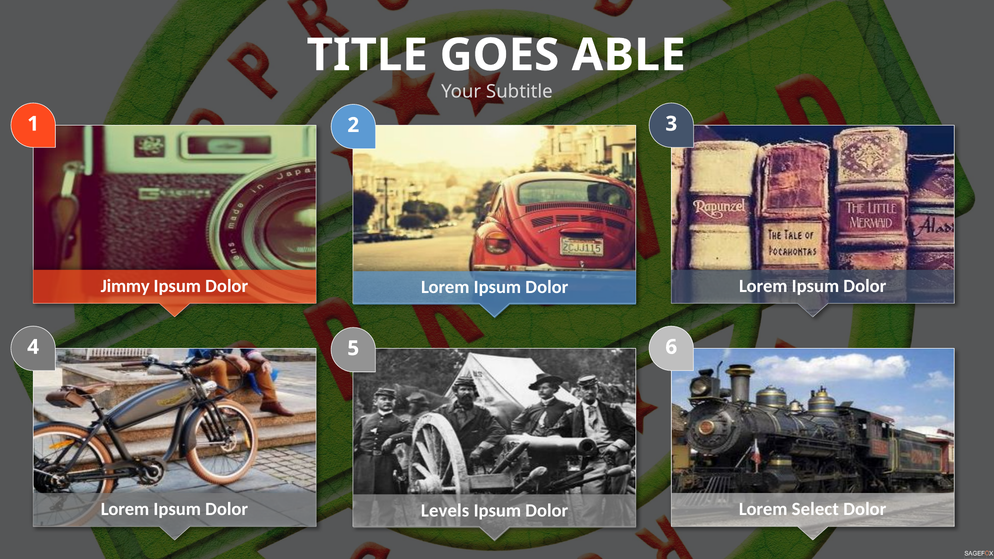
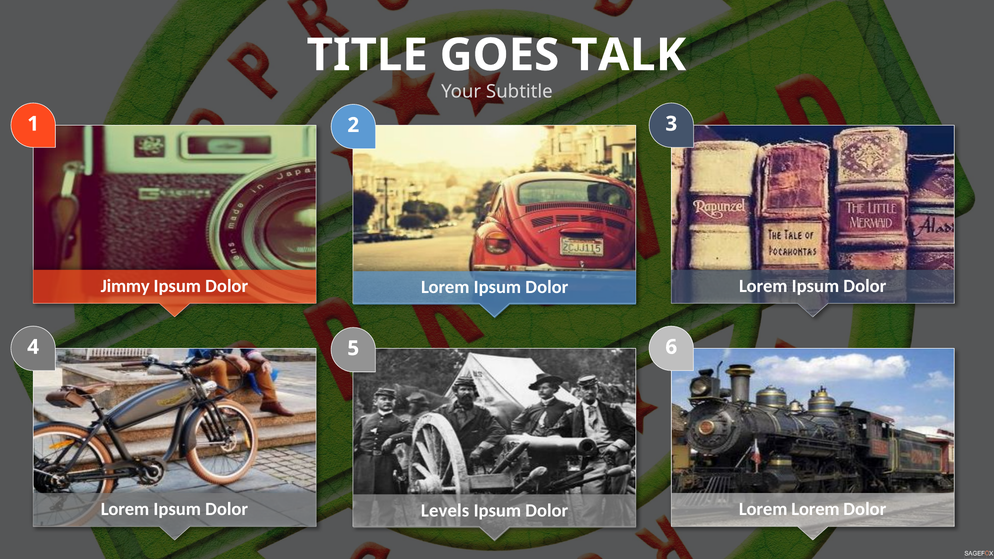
ABLE: ABLE -> TALK
Lorem Select: Select -> Lorem
